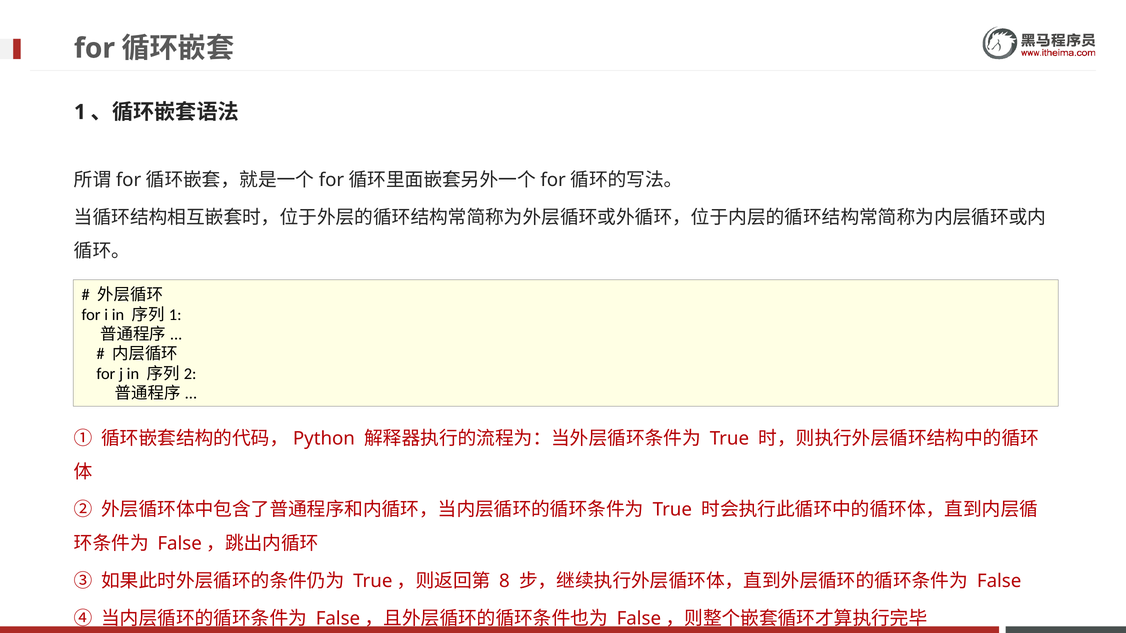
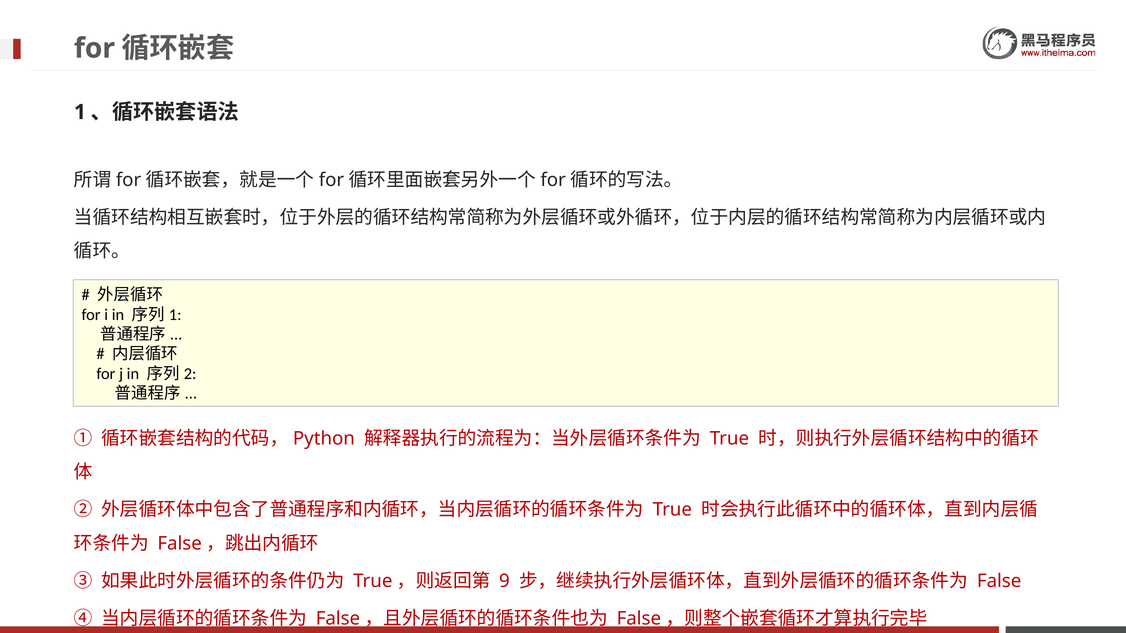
8: 8 -> 9
